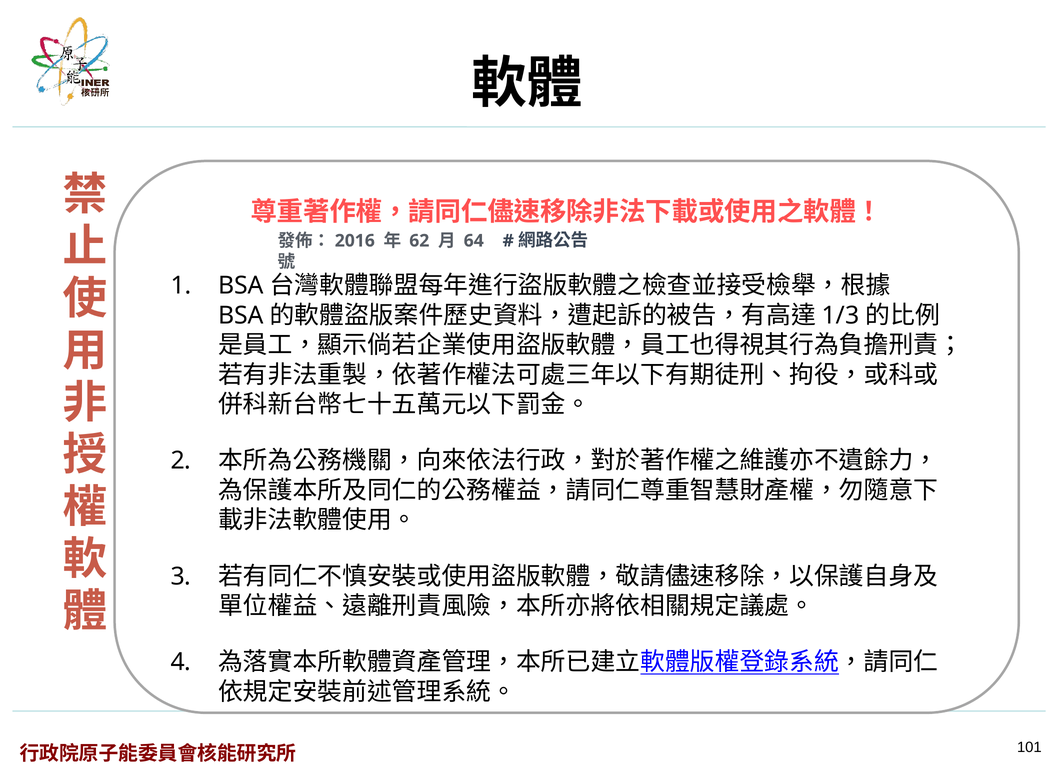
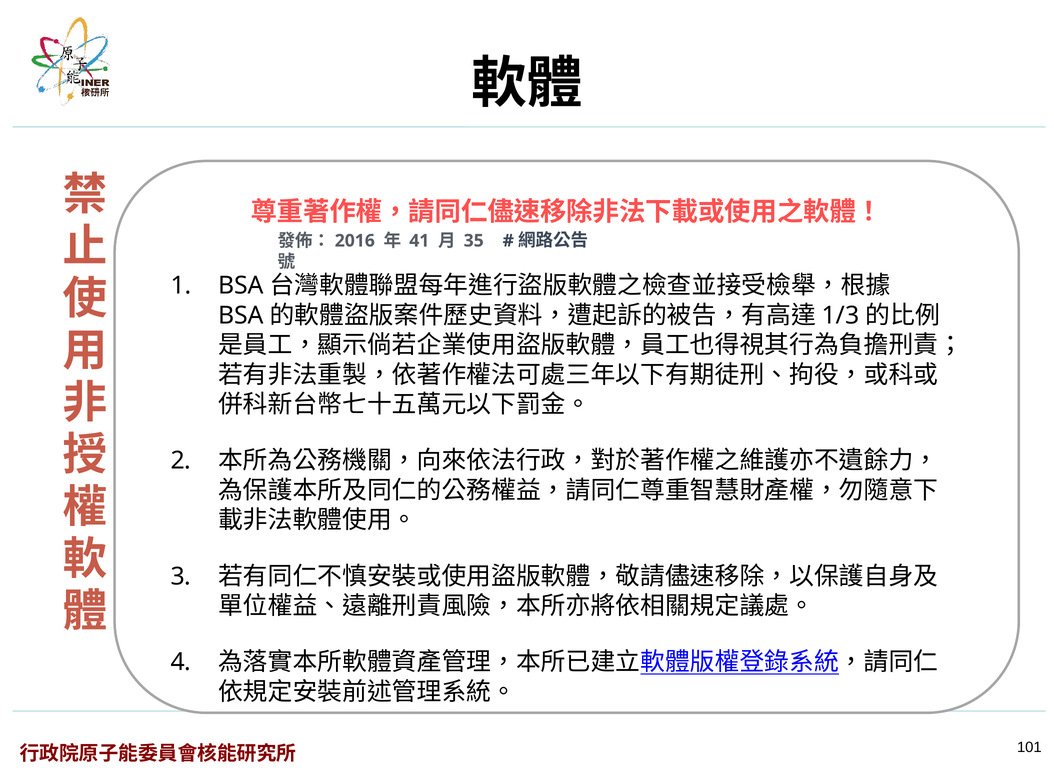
62: 62 -> 41
64: 64 -> 35
